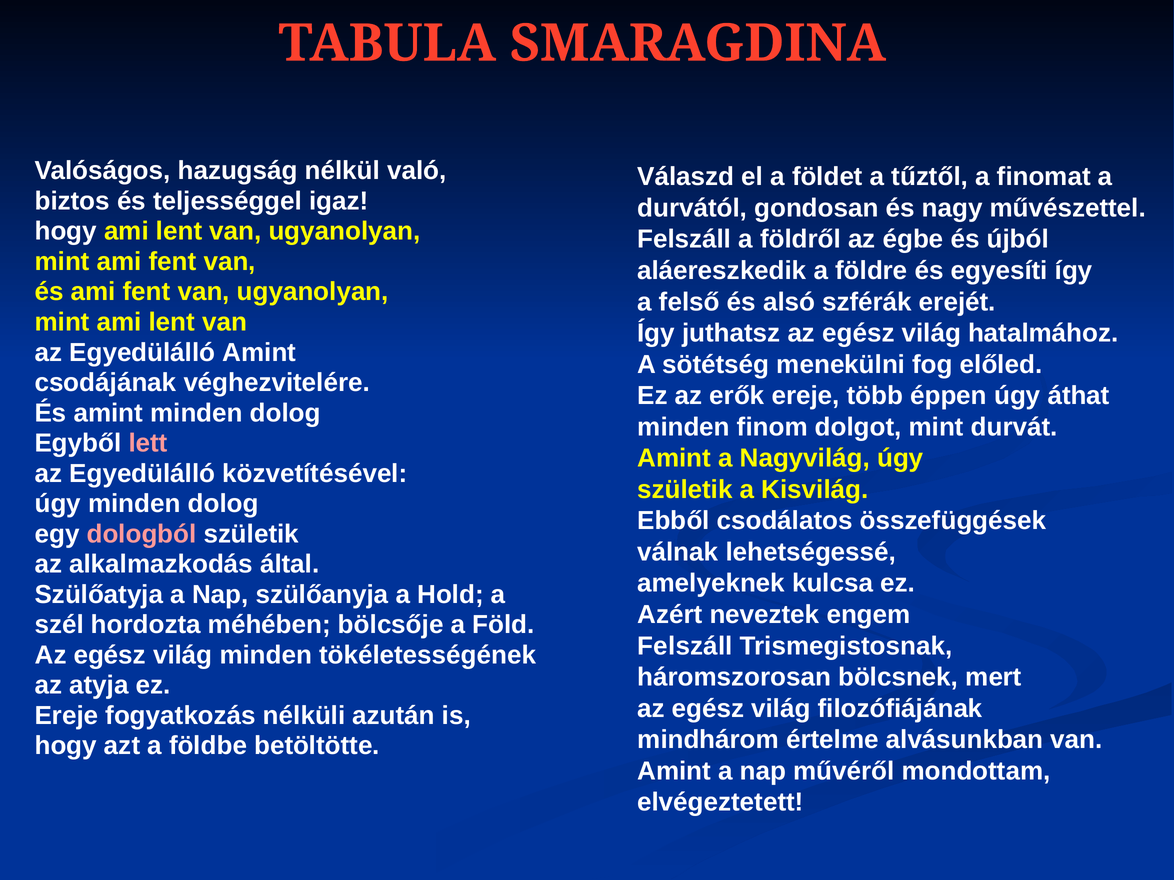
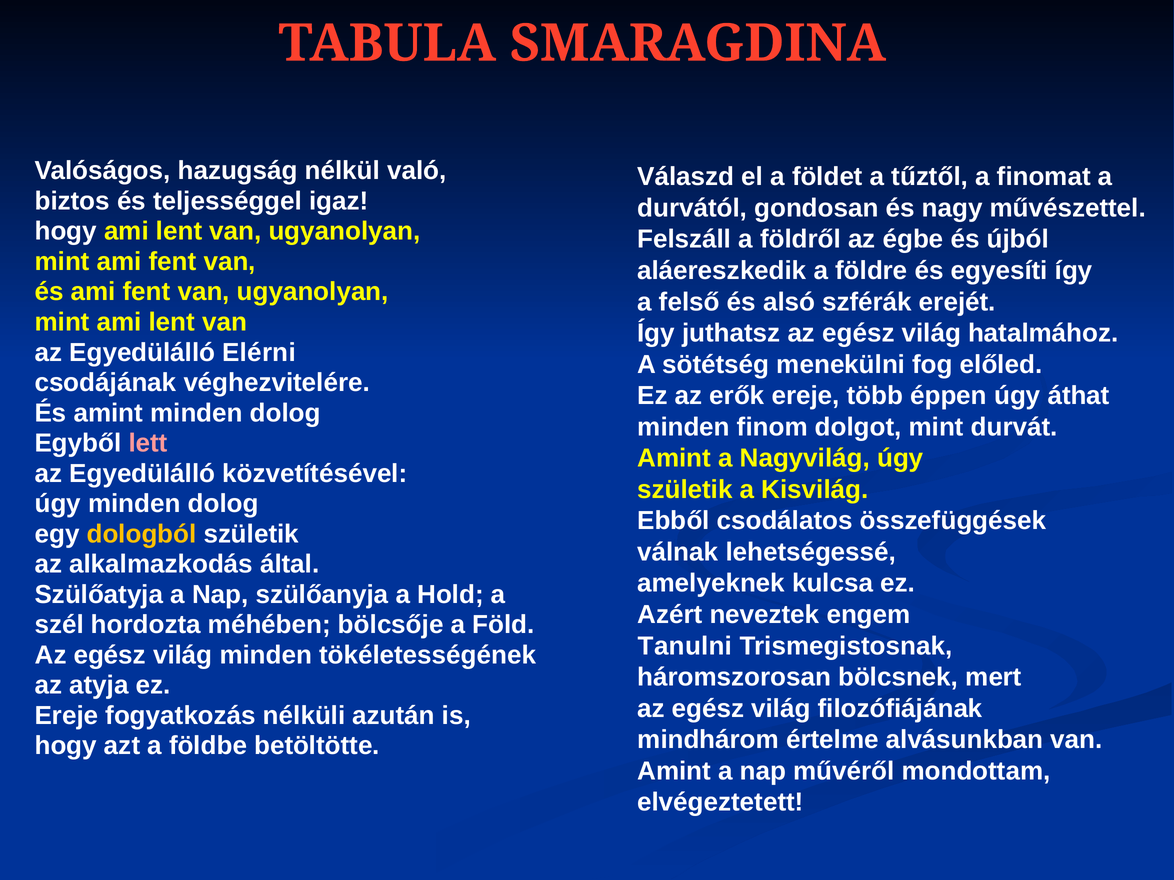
Egyedülálló Amint: Amint -> Elérni
dologból colour: pink -> yellow
Felszáll at (685, 646): Felszáll -> Tanulni
